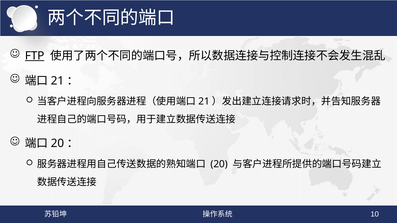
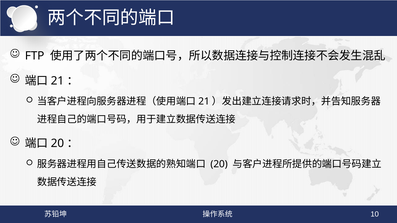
FTP underline: present -> none
